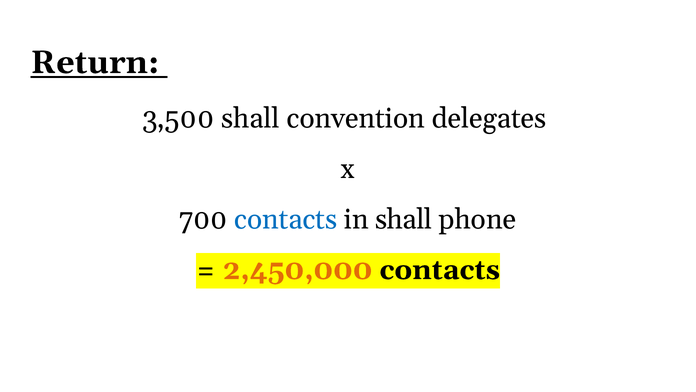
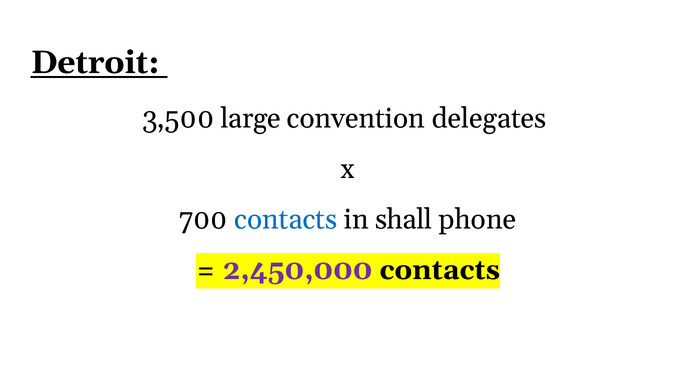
Return: Return -> Detroit
3,500 shall: shall -> large
2,450,000 colour: orange -> purple
